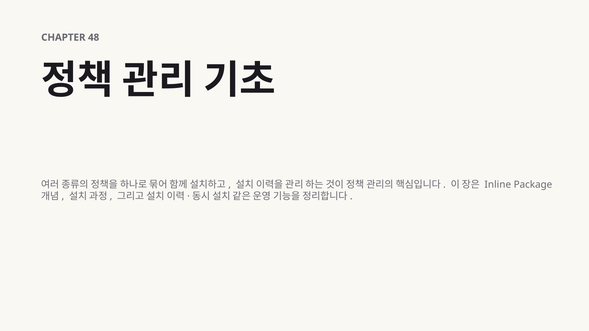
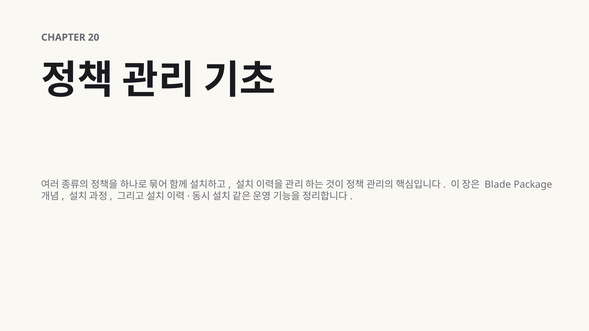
48: 48 -> 20
Inline: Inline -> Blade
